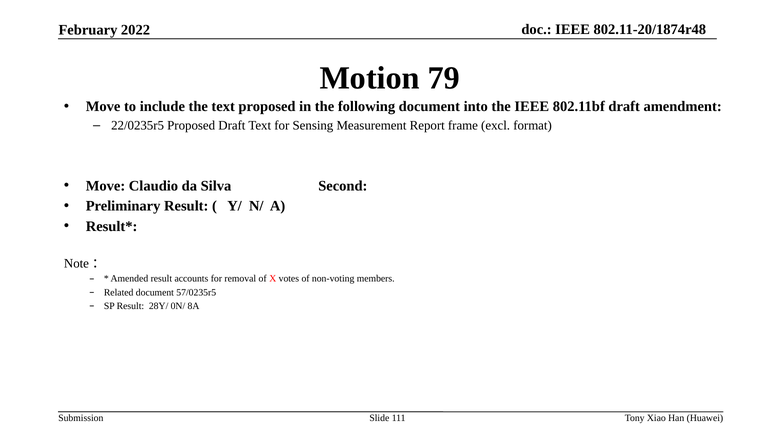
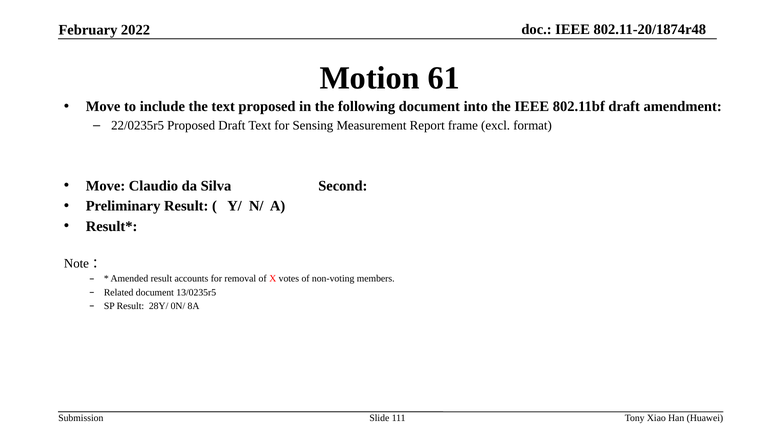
79: 79 -> 61
57/0235r5: 57/0235r5 -> 13/0235r5
